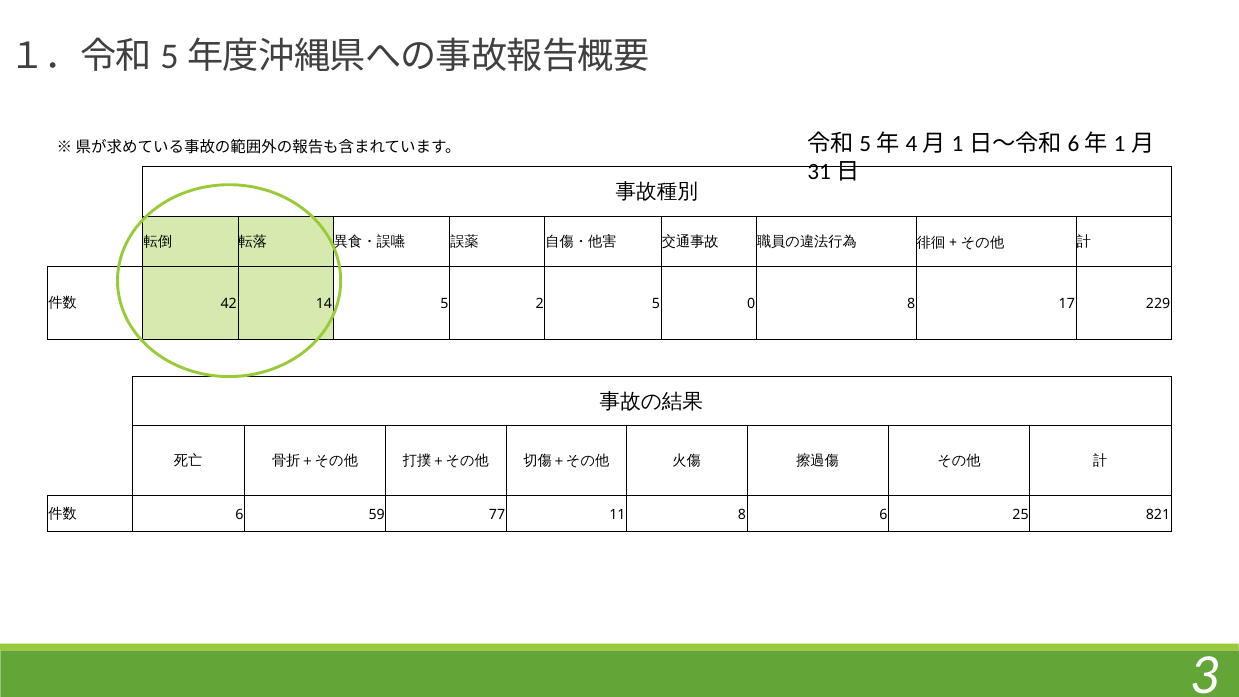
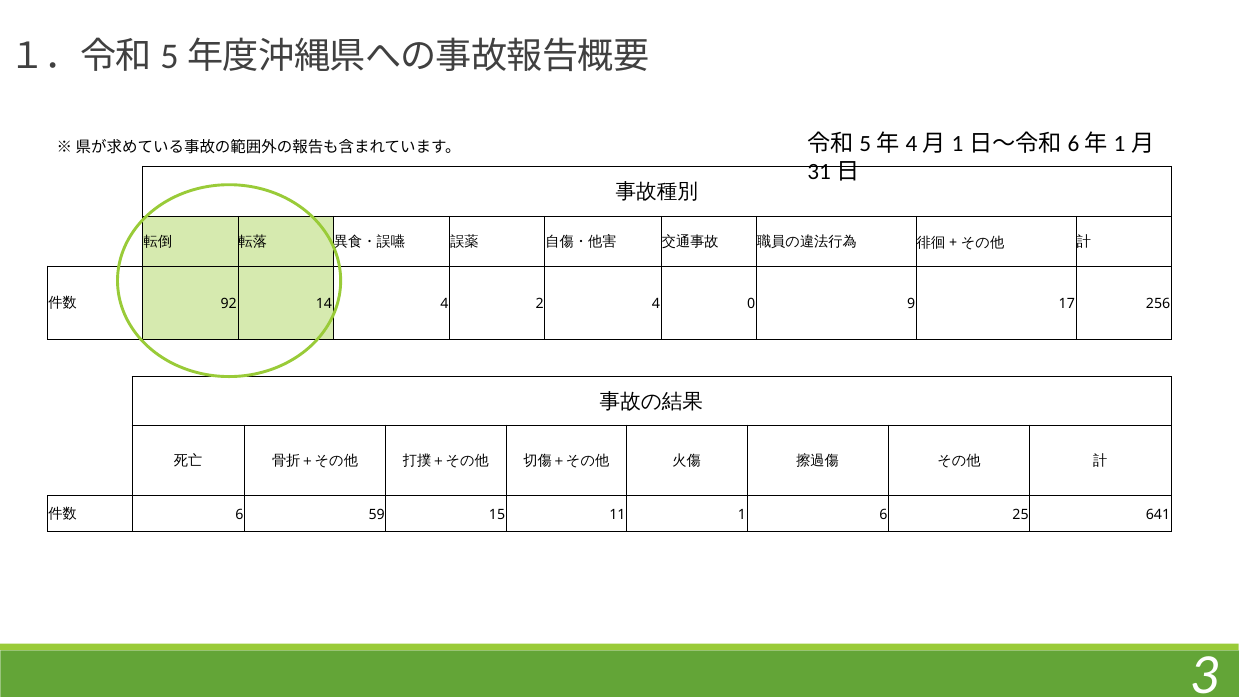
42: 42 -> 92
14 5: 5 -> 4
2 5: 5 -> 4
0 8: 8 -> 9
229: 229 -> 256
77: 77 -> 15
11 8: 8 -> 1
821: 821 -> 641
